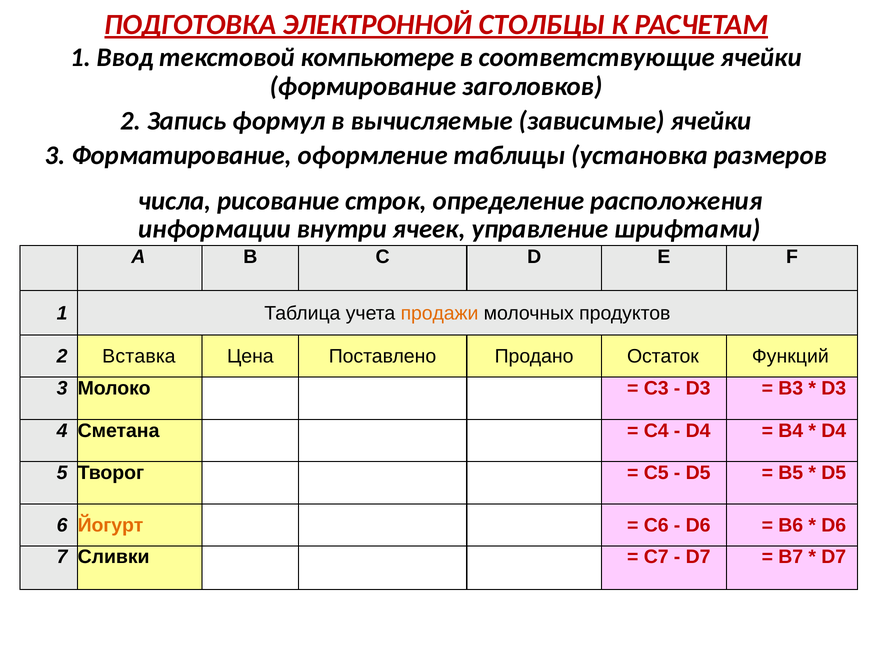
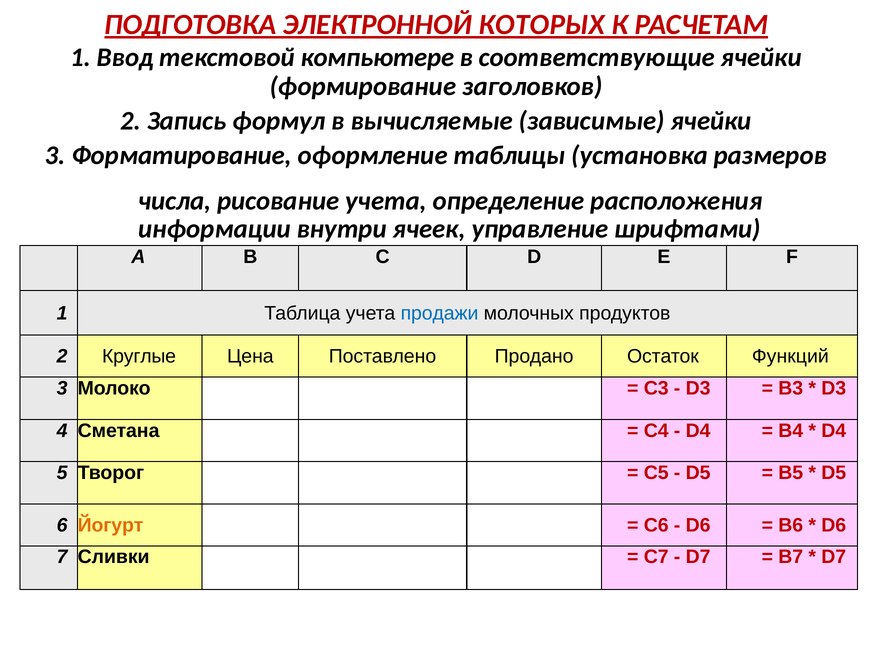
СТОЛБЦЫ: СТОЛБЦЫ -> КОТОРЫХ
рисование строк: строк -> учета
продажи colour: orange -> blue
Вставка: Вставка -> Круглые
